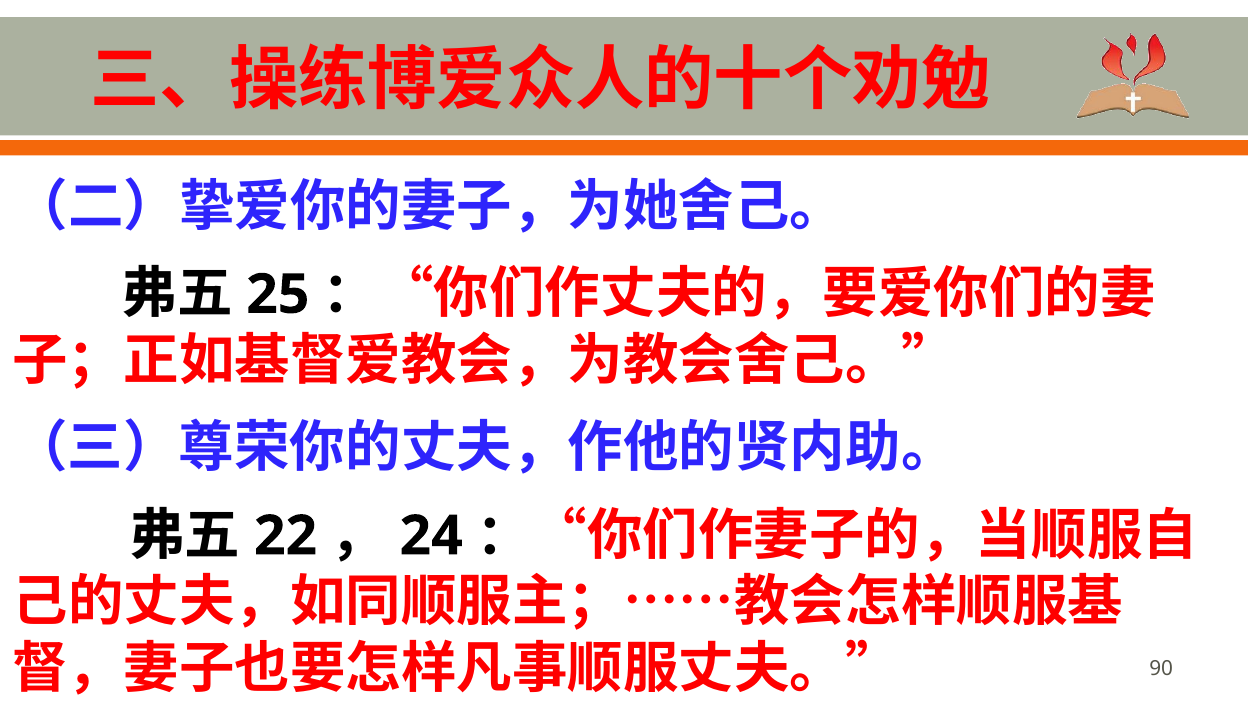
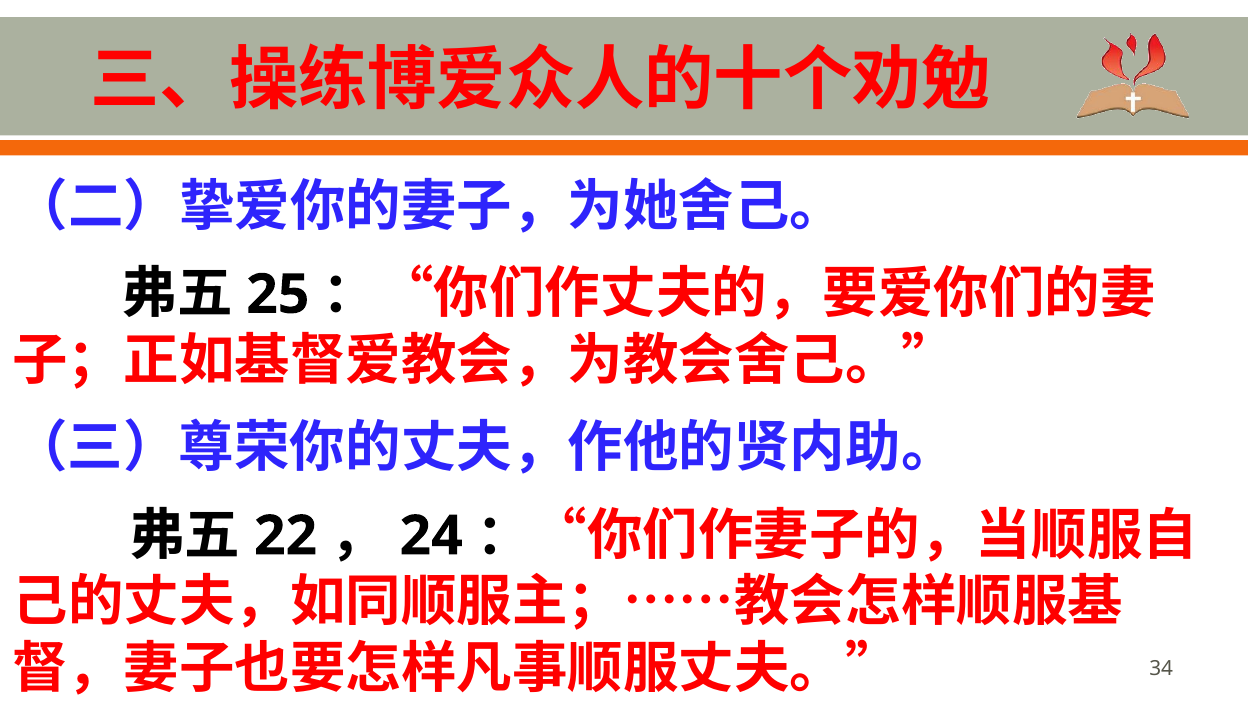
90: 90 -> 34
